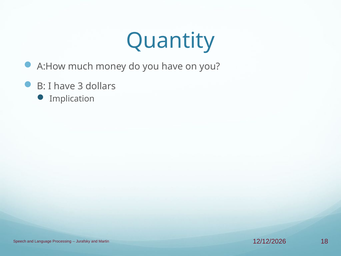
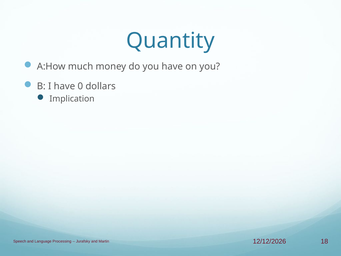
3: 3 -> 0
